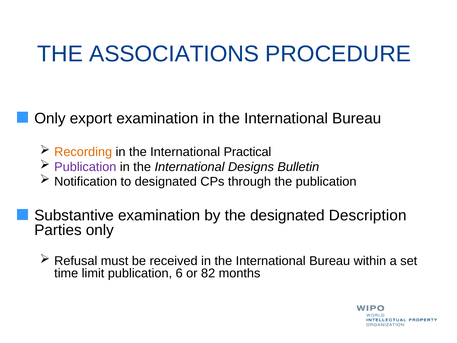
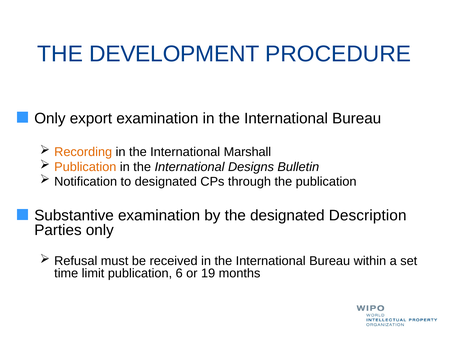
ASSOCIATIONS: ASSOCIATIONS -> DEVELOPMENT
Practical: Practical -> Marshall
Publication at (85, 167) colour: purple -> orange
82: 82 -> 19
